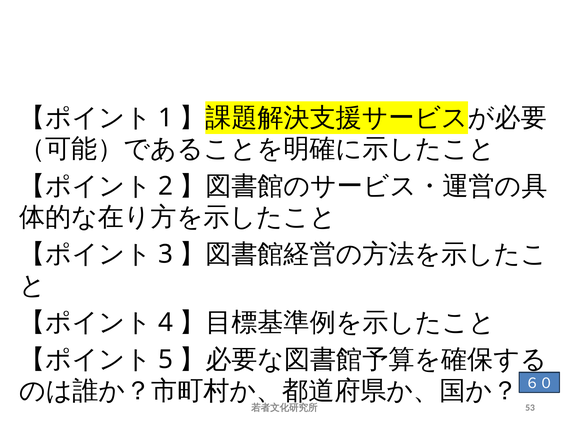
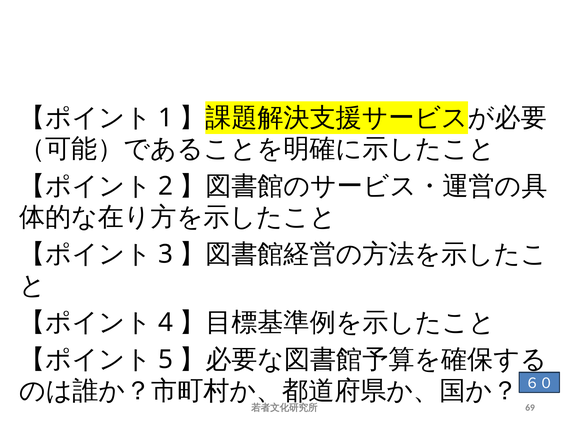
53: 53 -> 69
